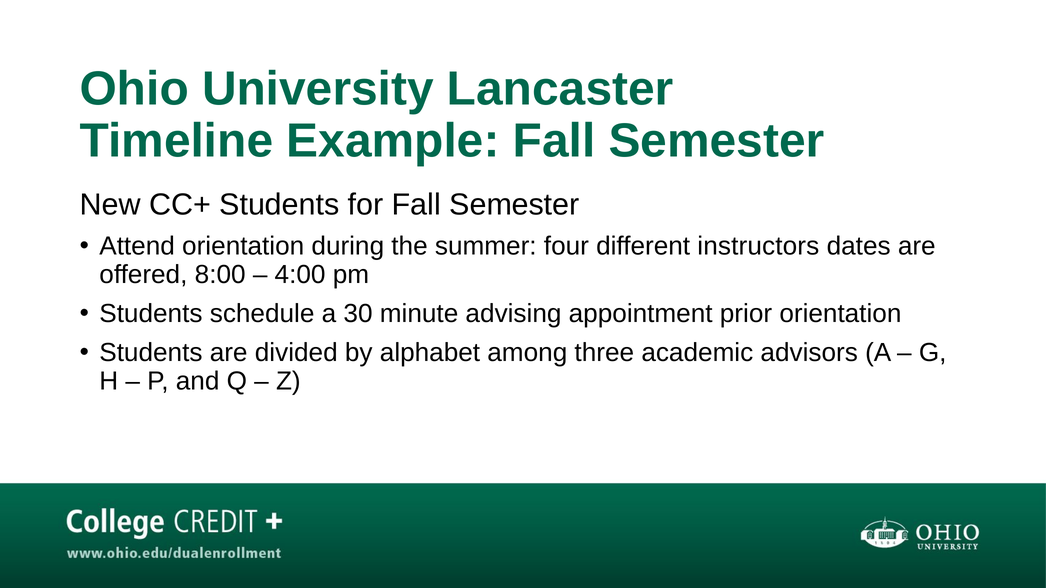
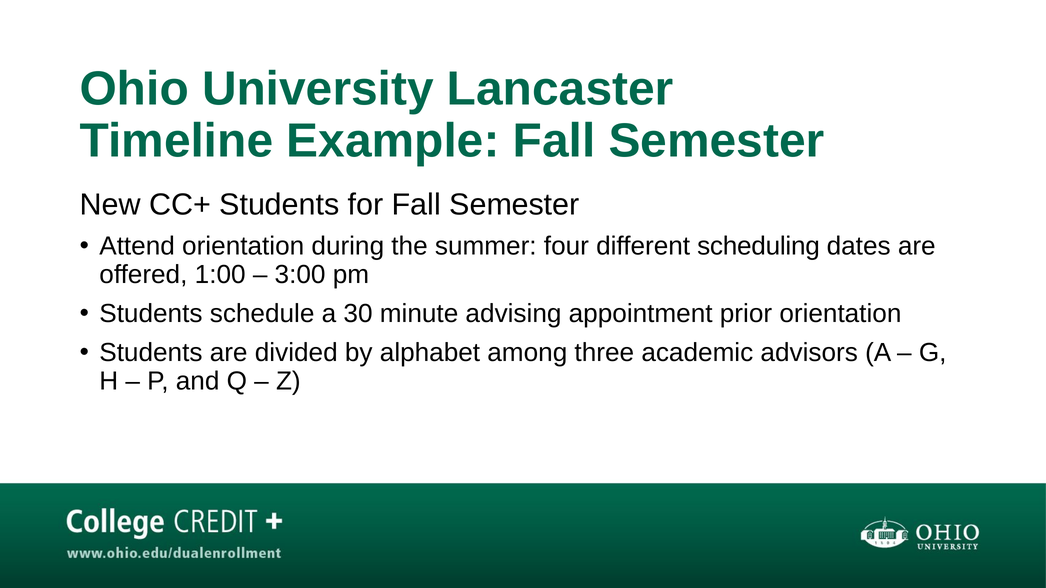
instructors: instructors -> scheduling
8:00: 8:00 -> 1:00
4:00: 4:00 -> 3:00
